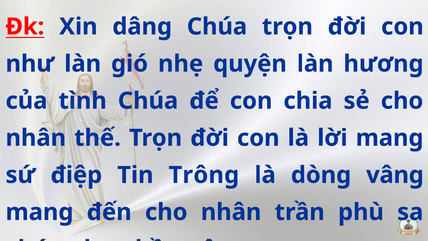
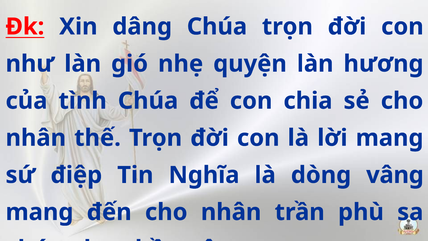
Trông: Trông -> Nghĩa
